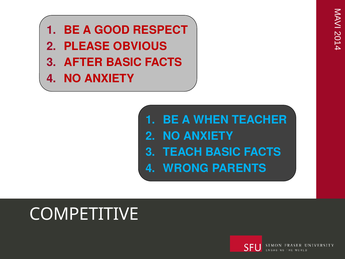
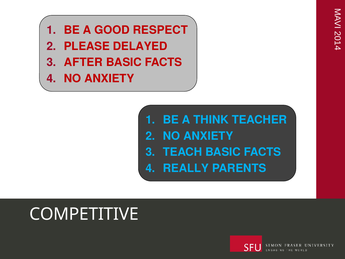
OBVIOUS: OBVIOUS -> DELAYED
WHEN: WHEN -> THINK
WRONG: WRONG -> REALLY
